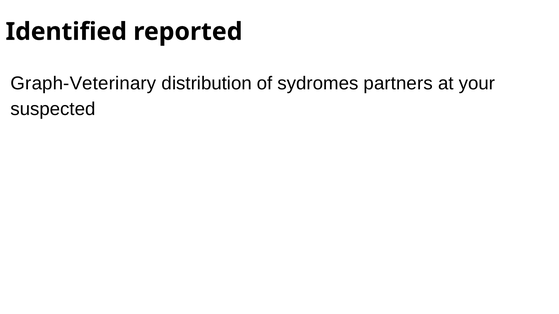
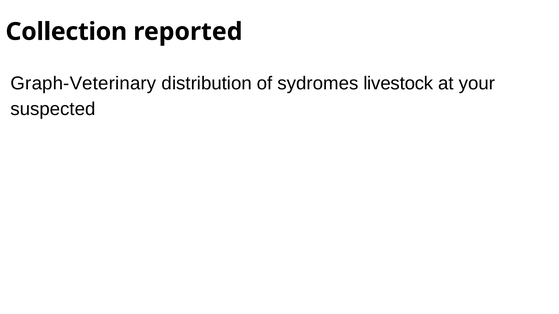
Identified: Identified -> Collection
partners: partners -> livestock
